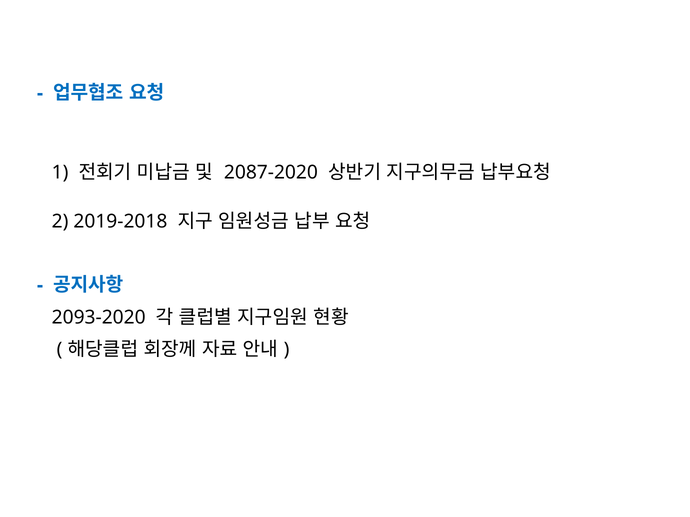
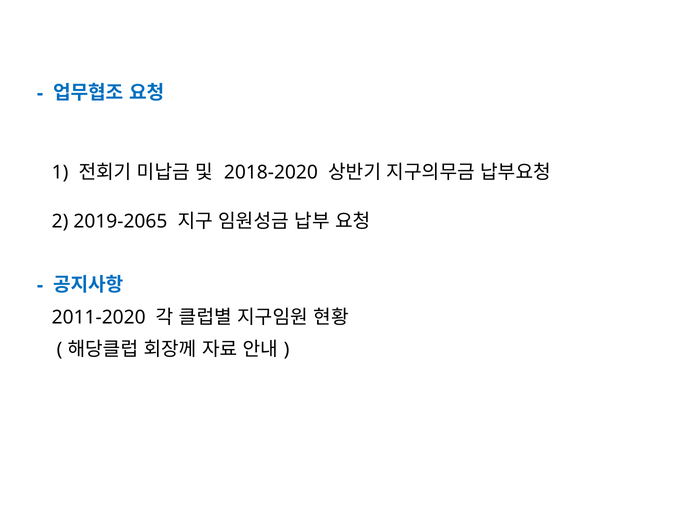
2087-2020: 2087-2020 -> 2018-2020
2019-2018: 2019-2018 -> 2019-2065
2093-2020: 2093-2020 -> 2011-2020
